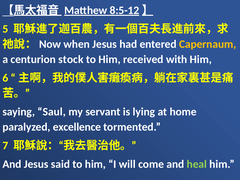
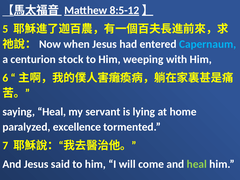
Capernaum colour: yellow -> light blue
received: received -> weeping
saying Saul: Saul -> Heal
